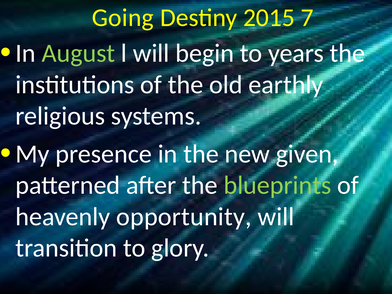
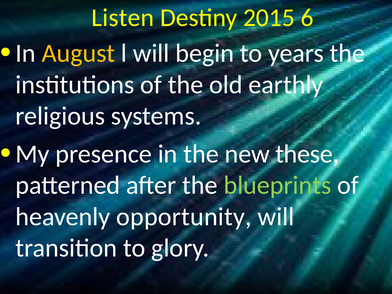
Going: Going -> Listen
7: 7 -> 6
August colour: light green -> yellow
given: given -> these
